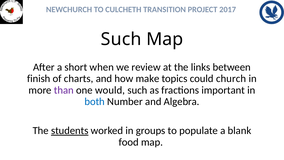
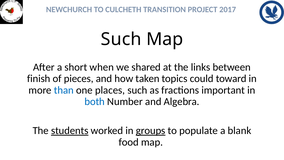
review: review -> shared
charts: charts -> pieces
make: make -> taken
church: church -> toward
than colour: purple -> blue
would: would -> places
groups underline: none -> present
